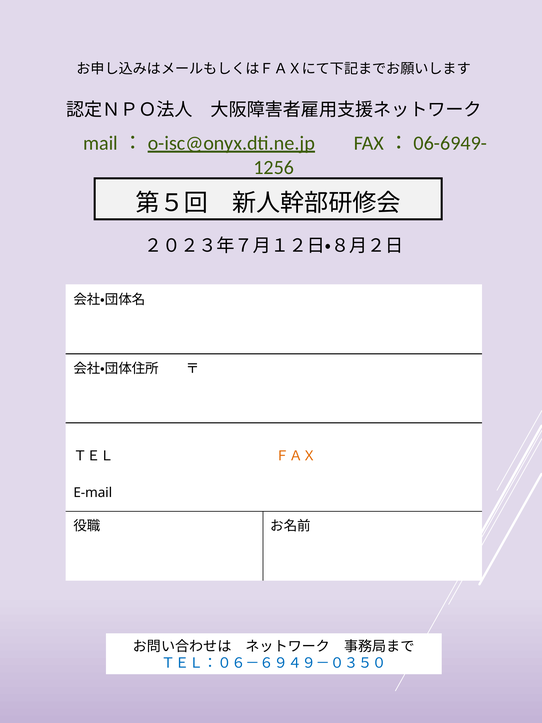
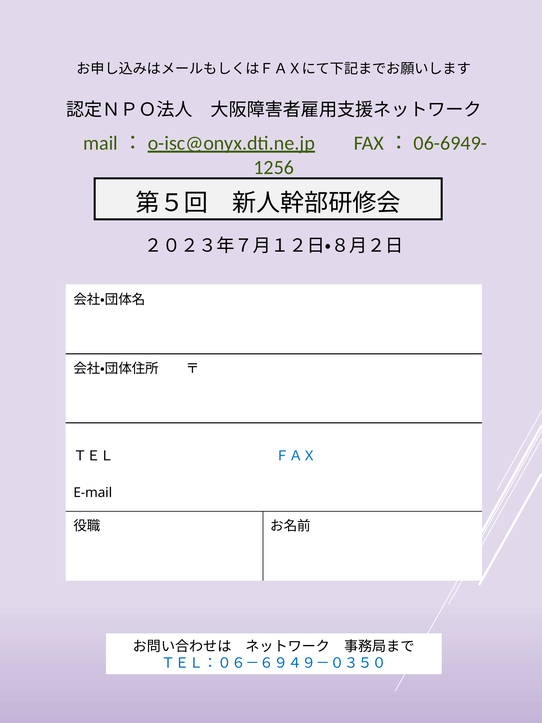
ＦＡＸ colour: orange -> blue
